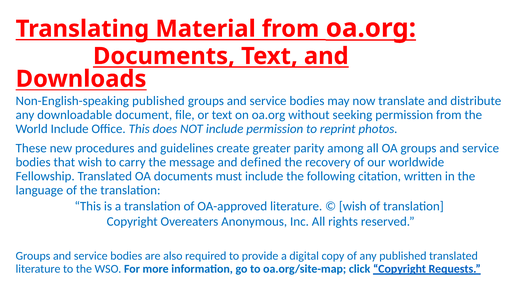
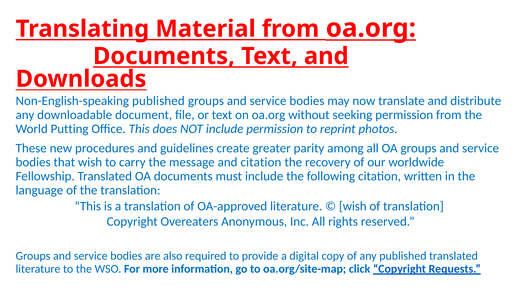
World Include: Include -> Putting
and defined: defined -> citation
